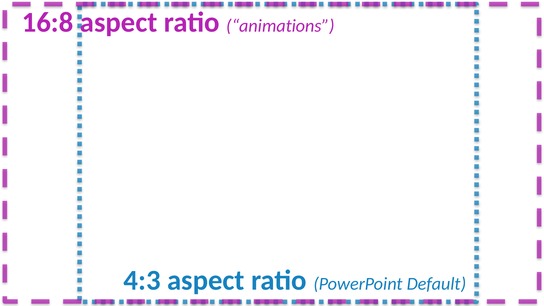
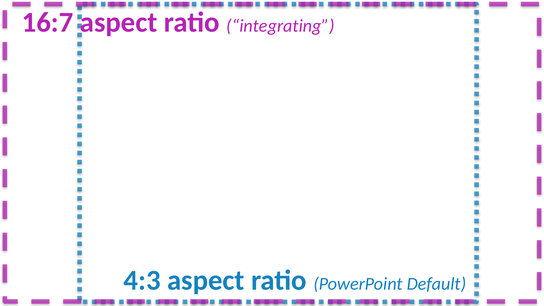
16:8: 16:8 -> 16:7
animations: animations -> integrating
